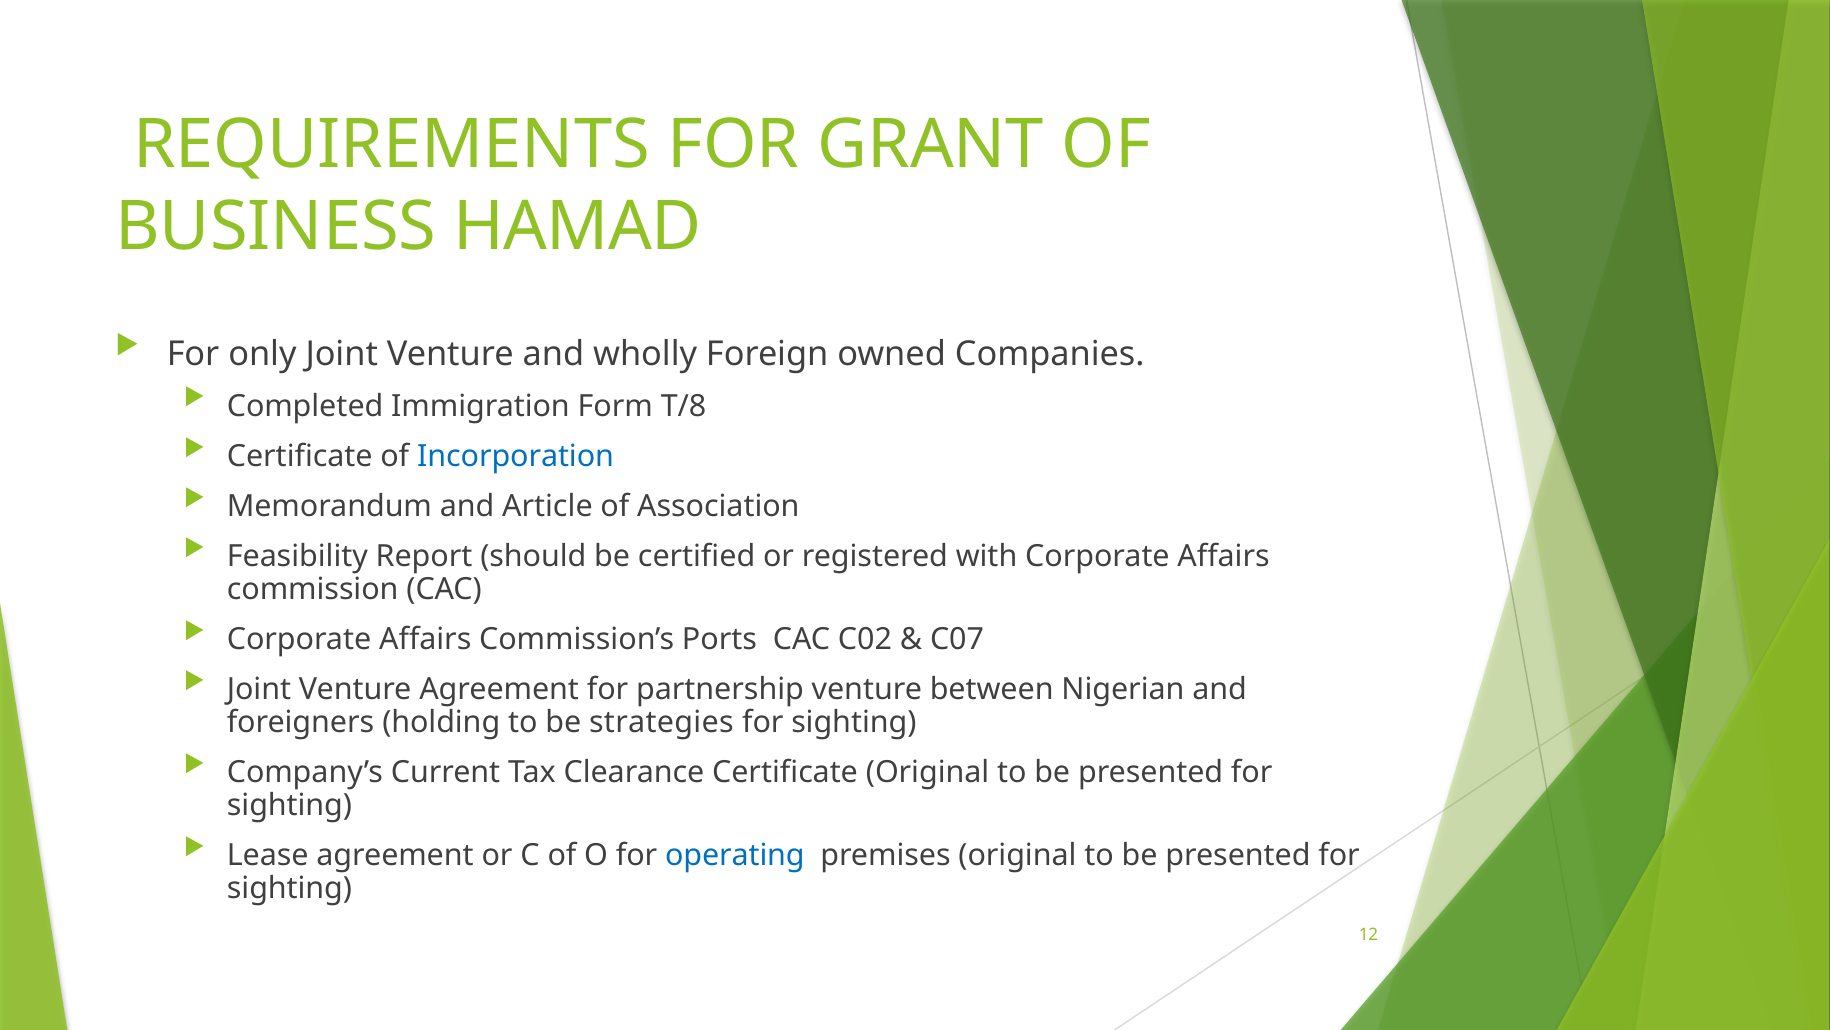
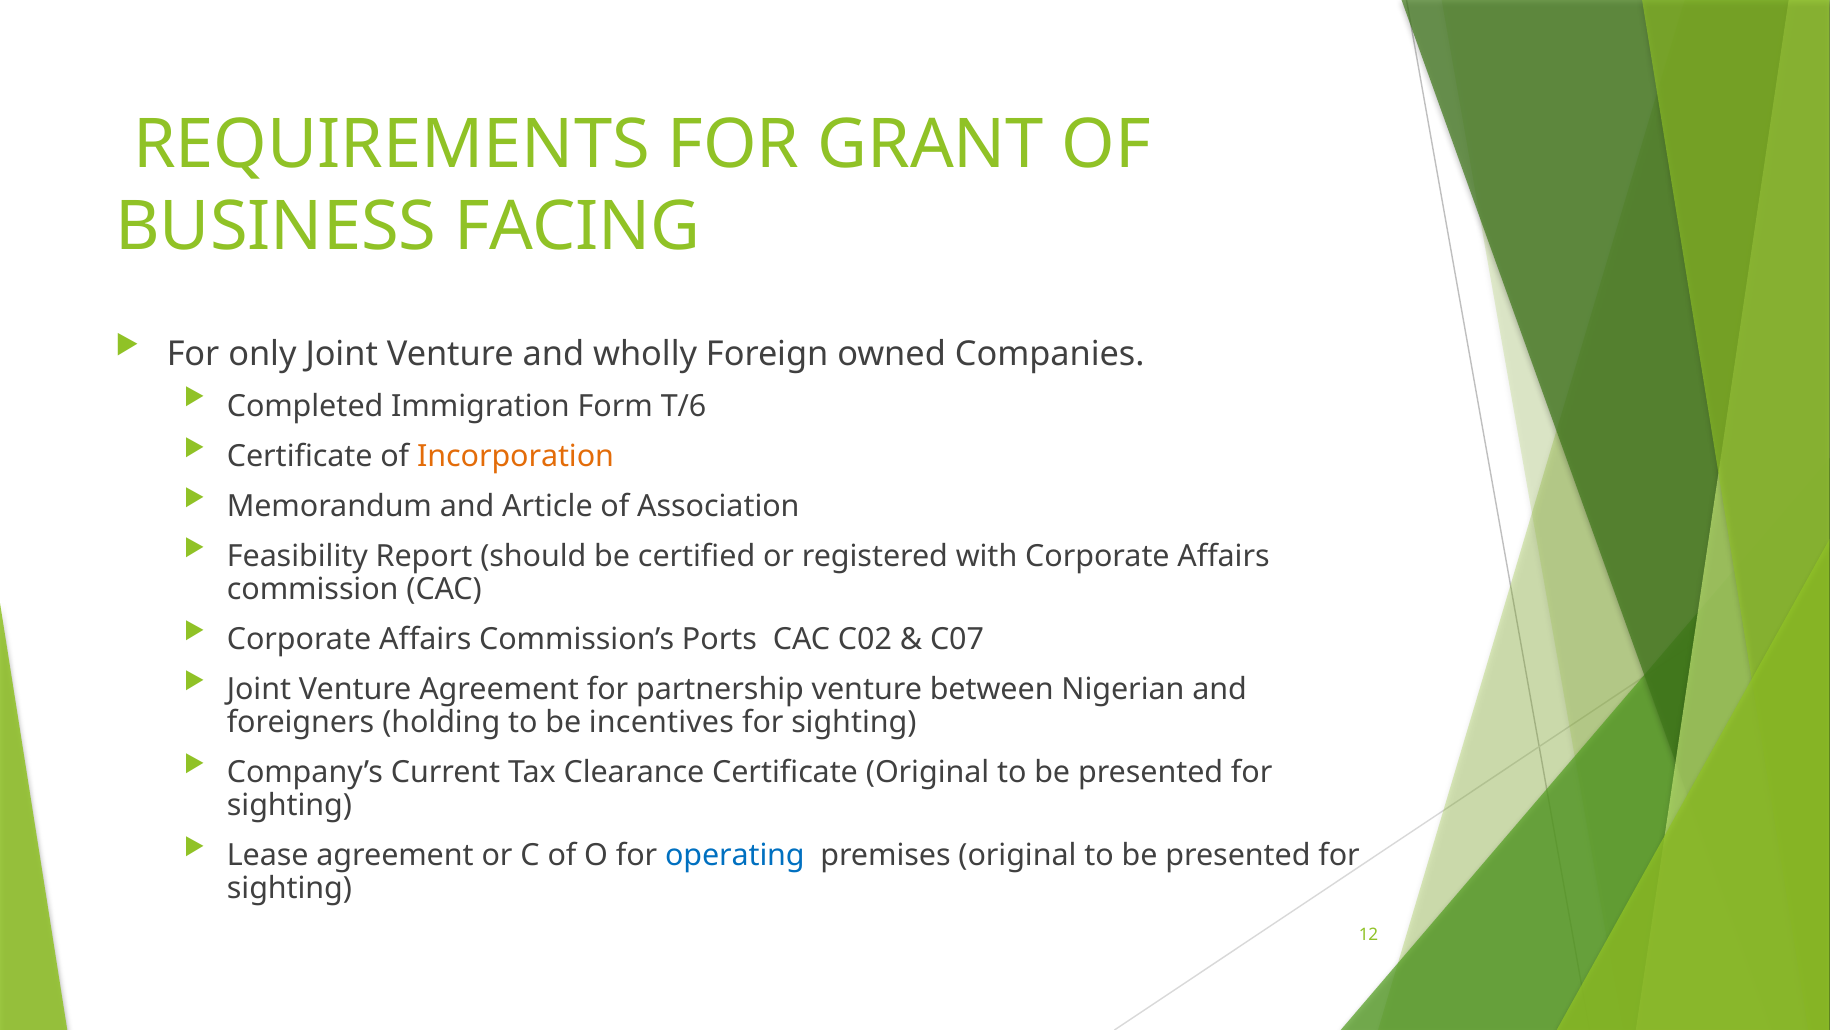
HAMAD: HAMAD -> FACING
T/8: T/8 -> T/6
Incorporation colour: blue -> orange
strategies: strategies -> incentives
